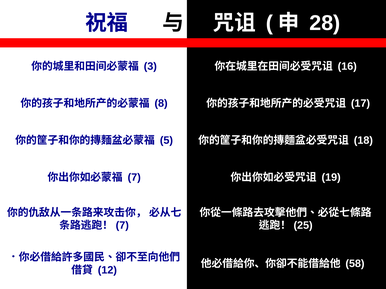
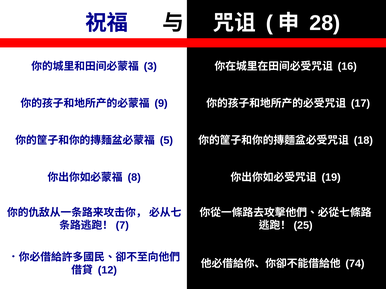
8: 8 -> 9
7: 7 -> 8
58: 58 -> 74
